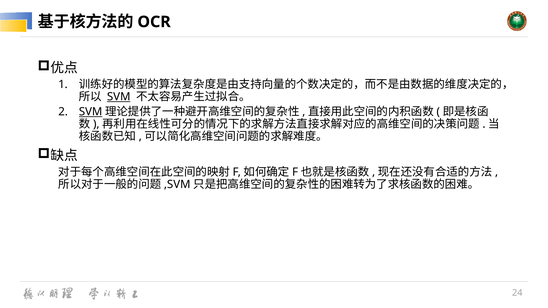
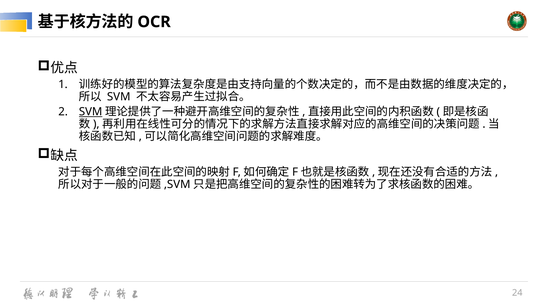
SVM at (119, 97) underline: present -> none
